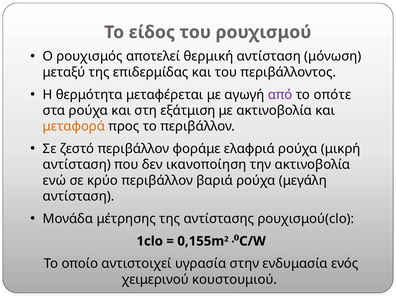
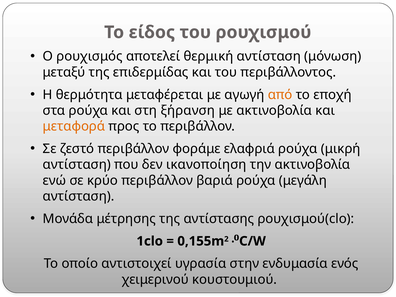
από colour: purple -> orange
οπότε: οπότε -> εποχή
εξάτμιση: εξάτμιση -> ξήρανση
